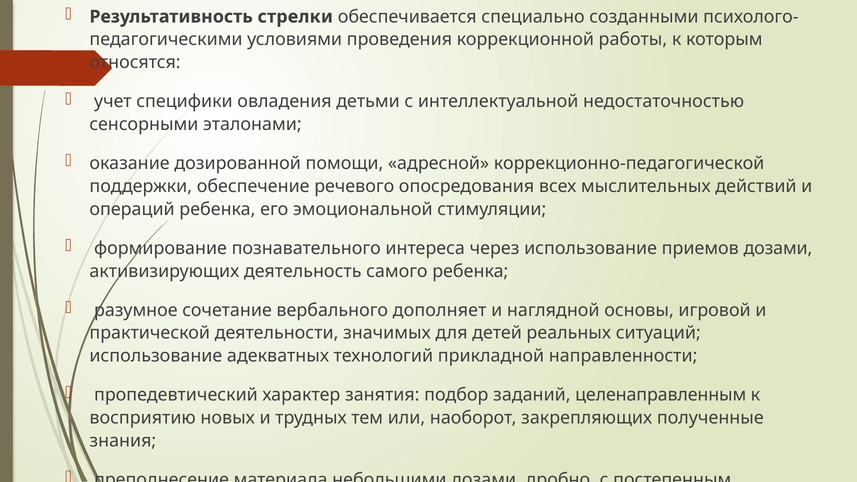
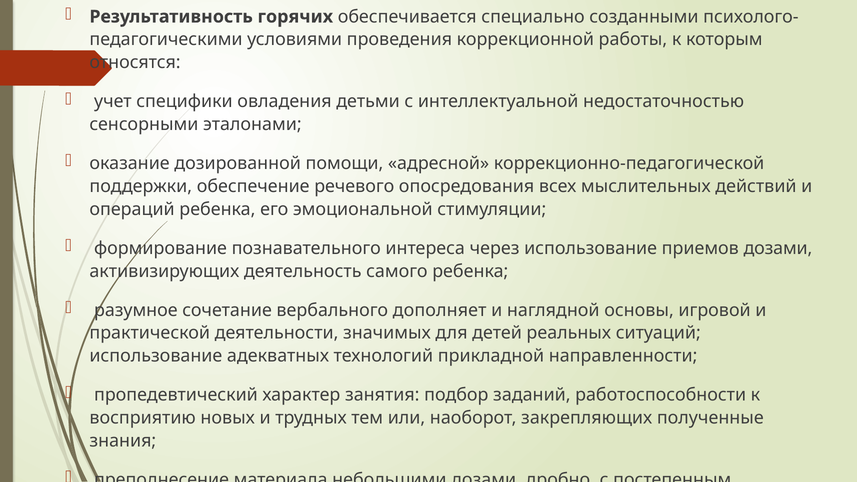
стрелки: стрелки -> горячих
целенаправленным: целенаправленным -> работоспособности
